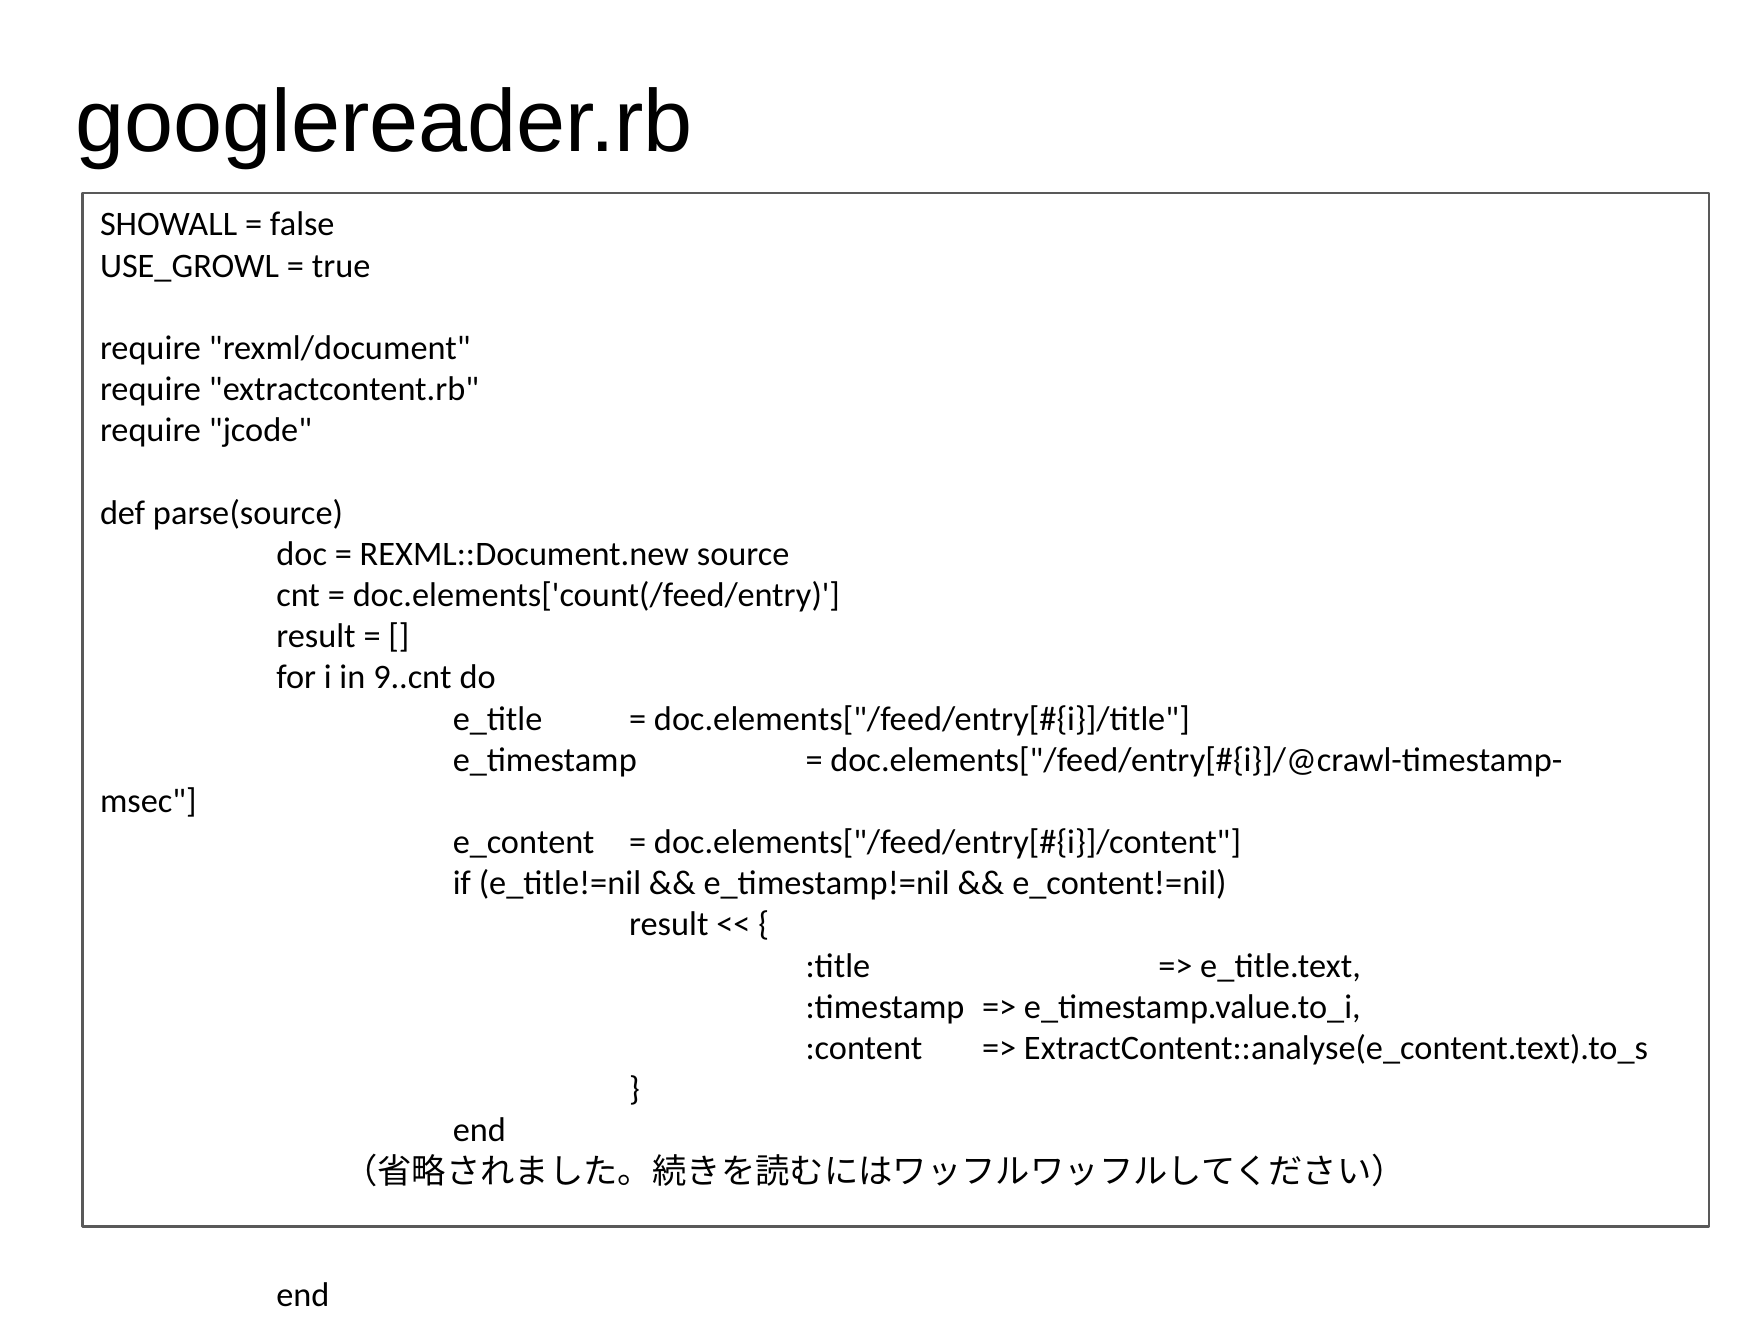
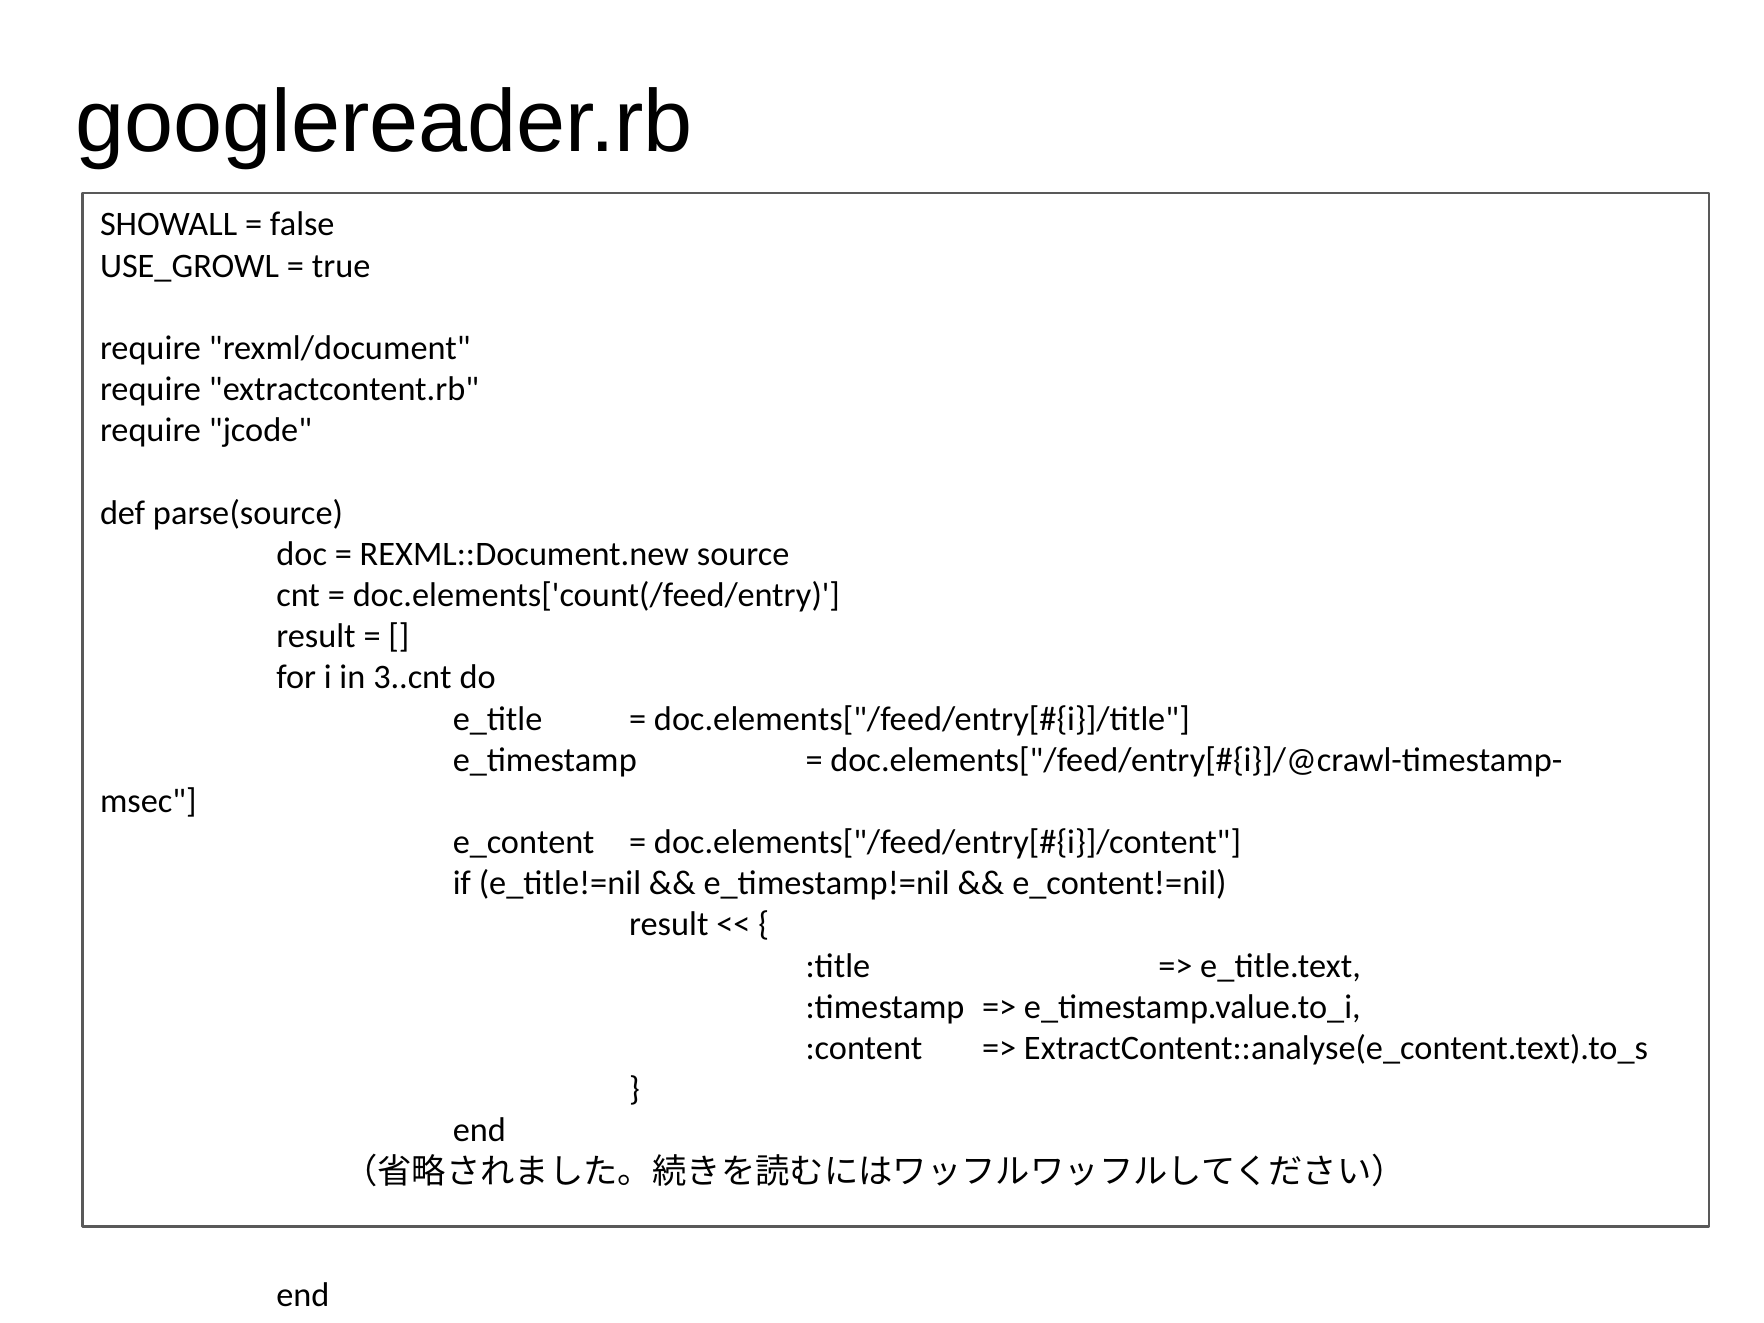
9..cnt: 9..cnt -> 3..cnt
